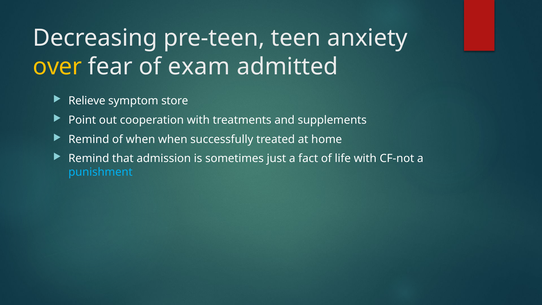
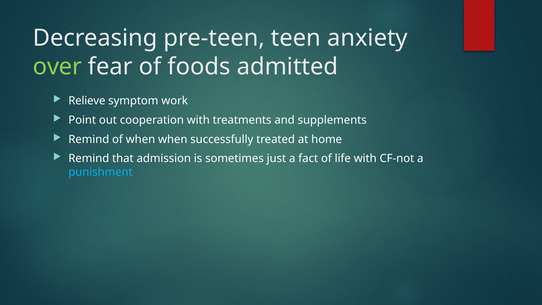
over colour: yellow -> light green
exam: exam -> foods
store: store -> work
